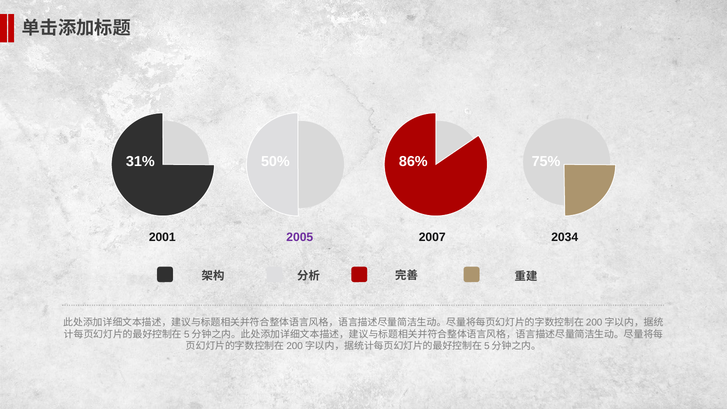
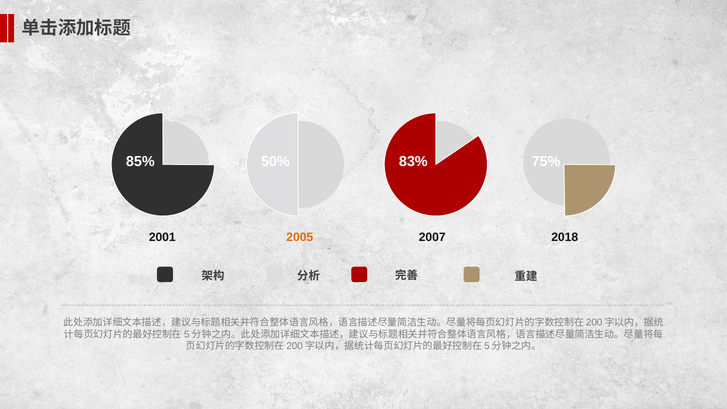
31%: 31% -> 85%
86%: 86% -> 83%
2005 colour: purple -> orange
2034: 2034 -> 2018
